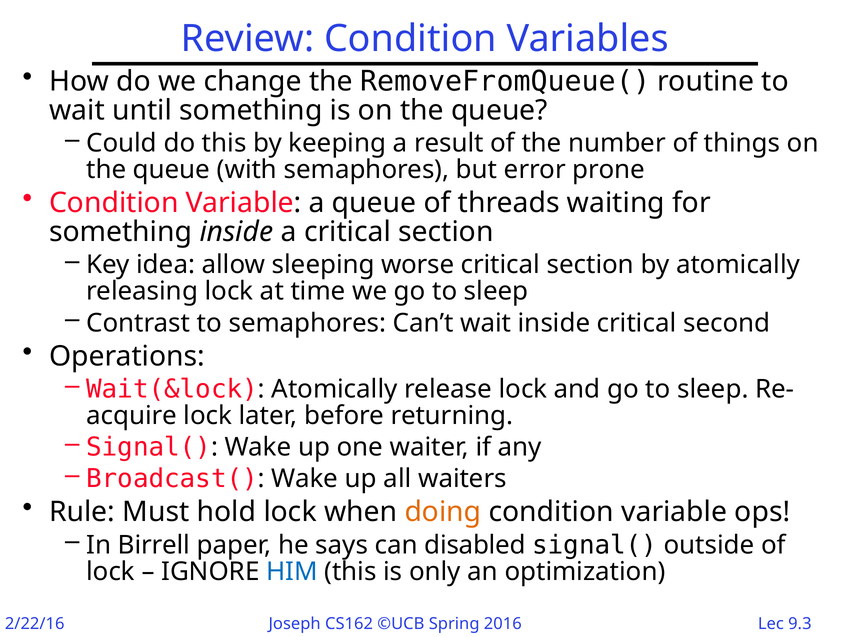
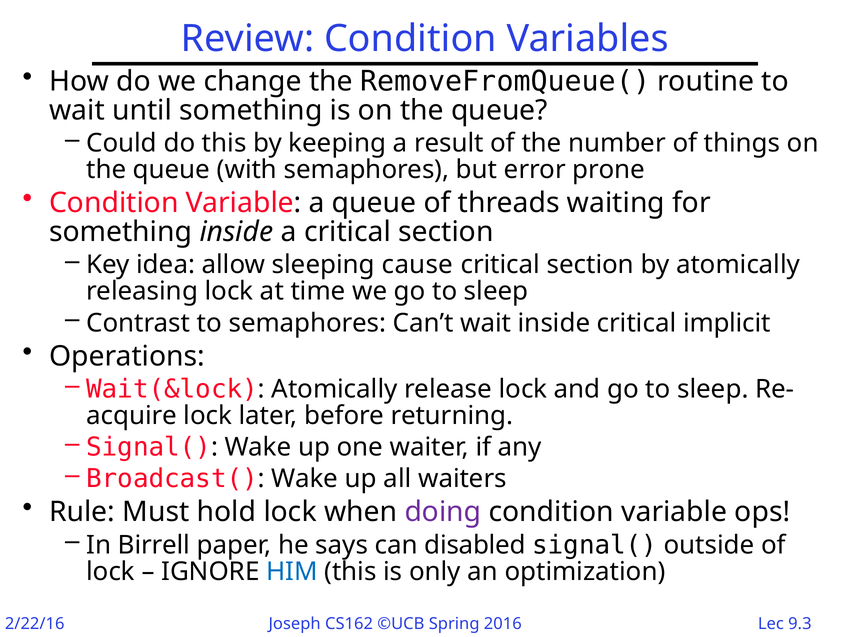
worse: worse -> cause
second: second -> implicit
doing colour: orange -> purple
